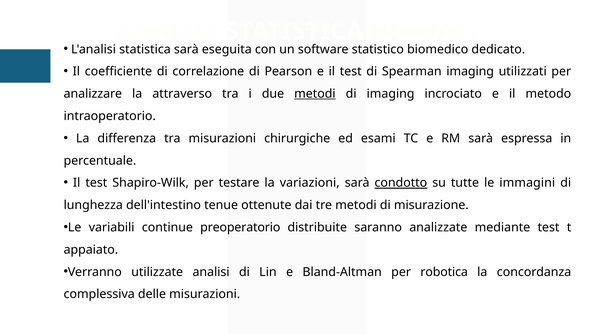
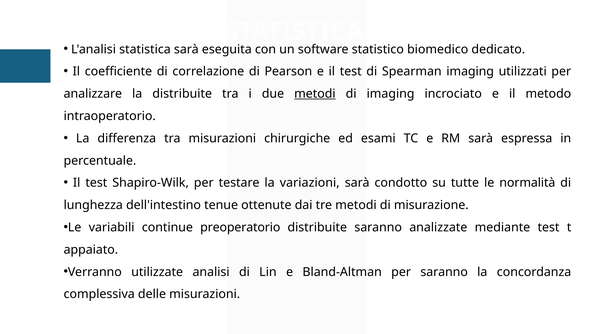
la attraverso: attraverso -> distribuite
condotto underline: present -> none
immagini: immagini -> normalità
per robotica: robotica -> saranno
